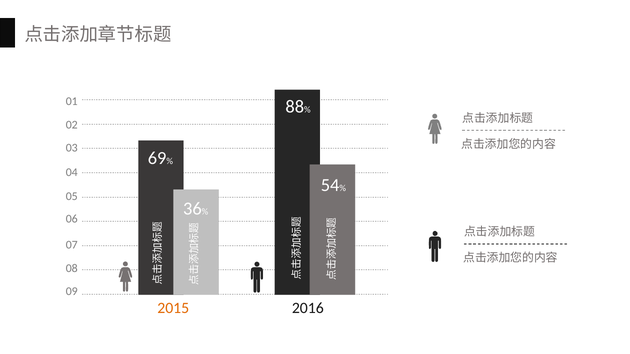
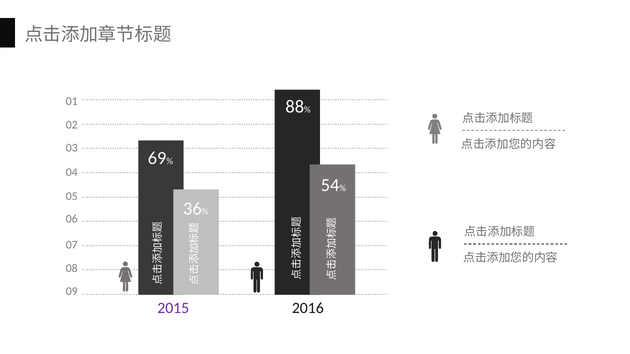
2015 colour: orange -> purple
